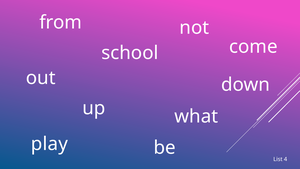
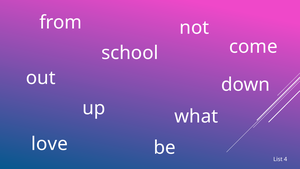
play: play -> love
